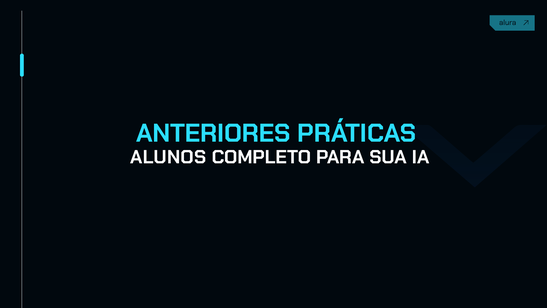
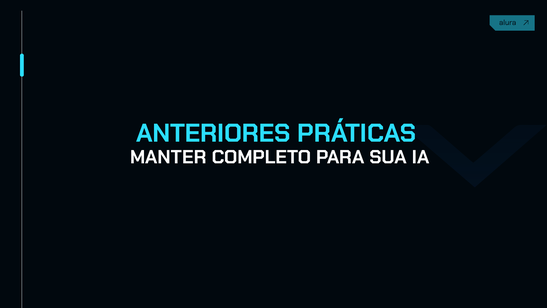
ALUNOS: ALUNOS -> MANTER
